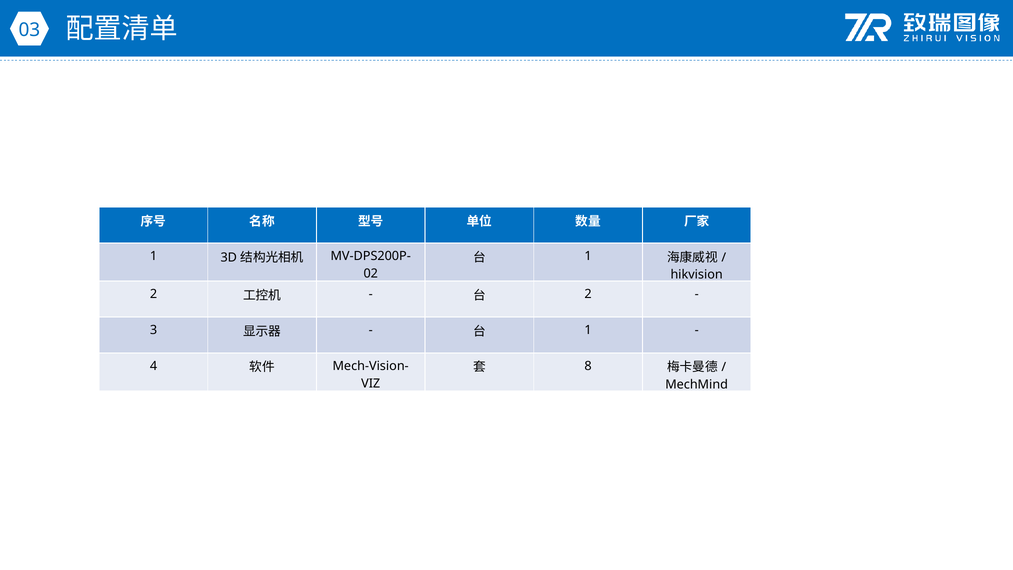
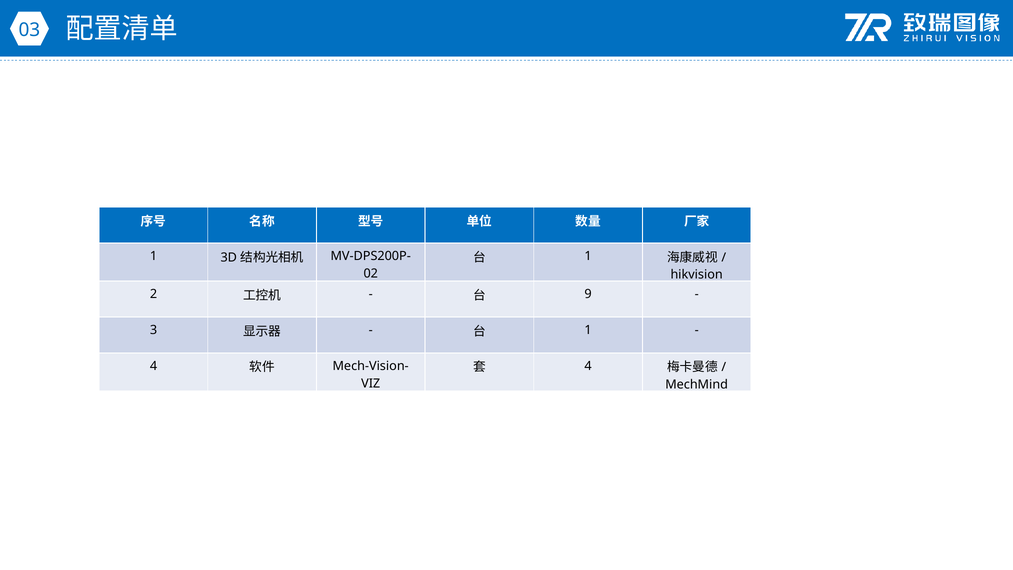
2 at (588, 294): 2 -> 9
8 at (588, 366): 8 -> 4
